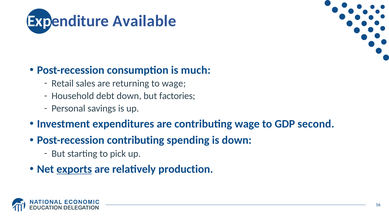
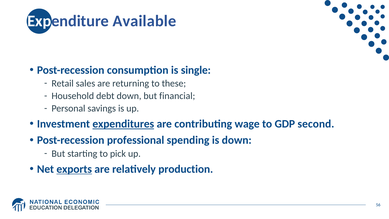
much: much -> single
to wage: wage -> these
factories: factories -> financial
expenditures underline: none -> present
Post-recession contributing: contributing -> professional
